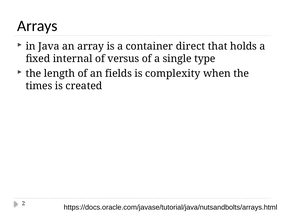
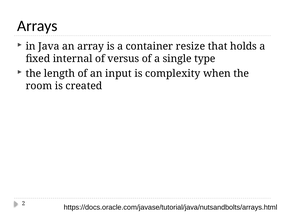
direct: direct -> resize
fields: fields -> input
times: times -> room
